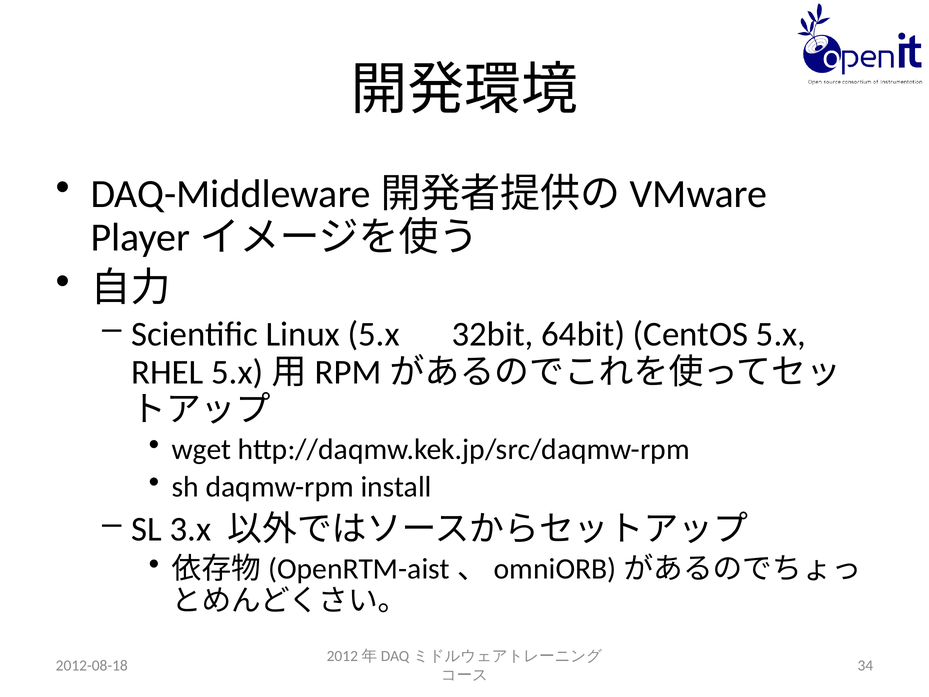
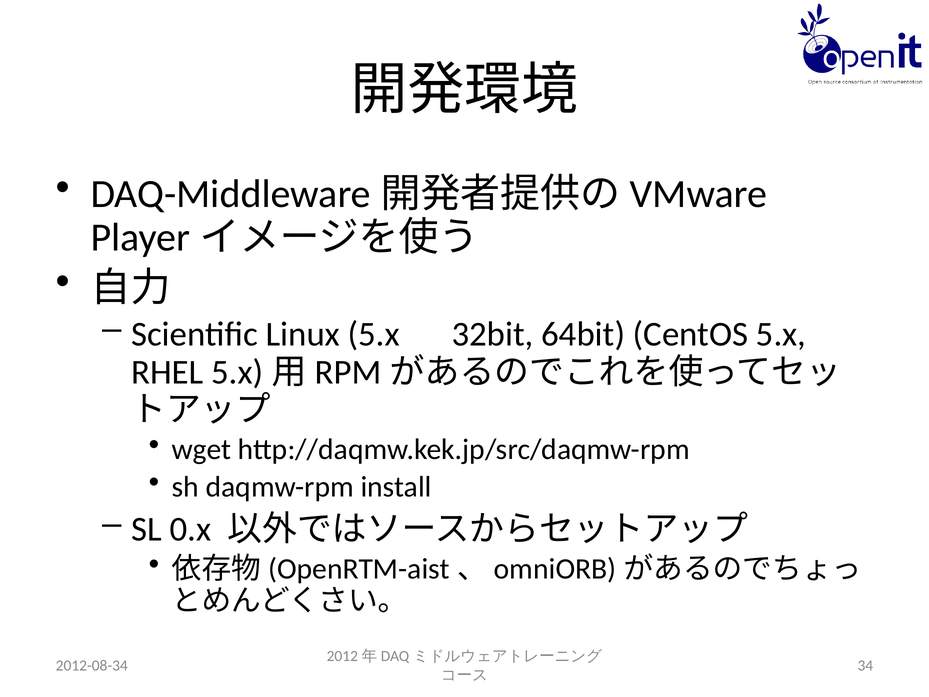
3.x: 3.x -> 0.x
2012-08-18: 2012-08-18 -> 2012-08-34
